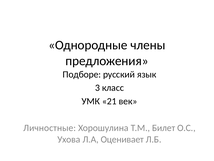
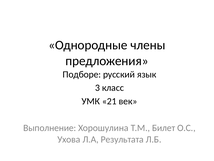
Личностные: Личностные -> Выполнение
Оценивает: Оценивает -> Результата
